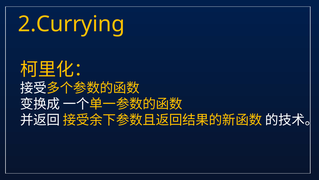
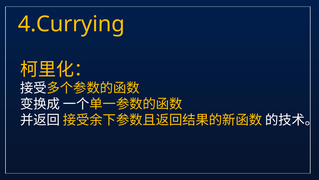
2.Currying: 2.Currying -> 4.Currying
